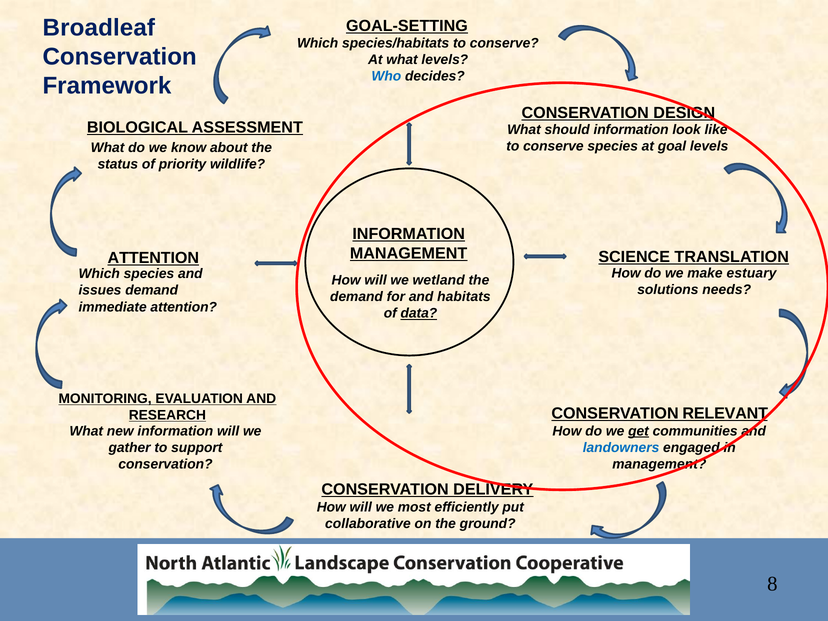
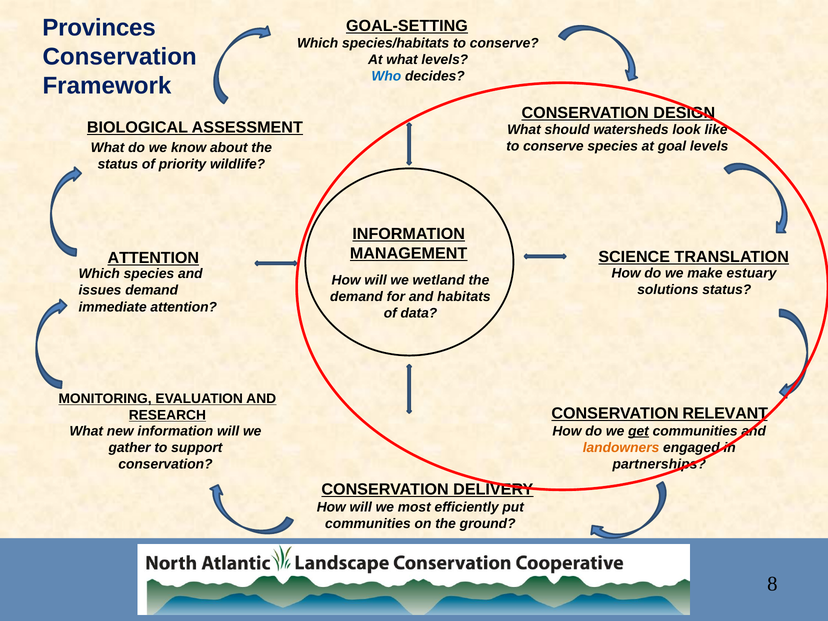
Broadleaf: Broadleaf -> Provinces
should information: information -> watersheds
solutions needs: needs -> status
data underline: present -> none
landowners colour: blue -> orange
management at (659, 464): management -> partnerships
collaborative at (368, 524): collaborative -> communities
